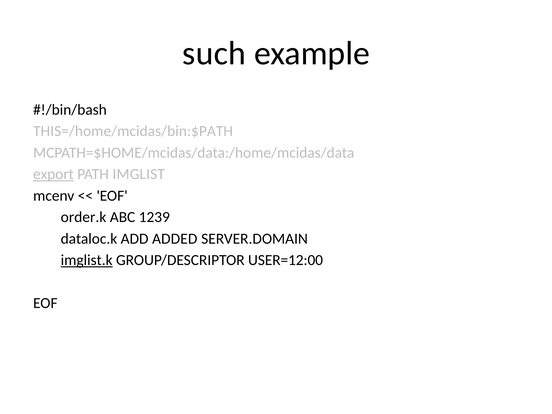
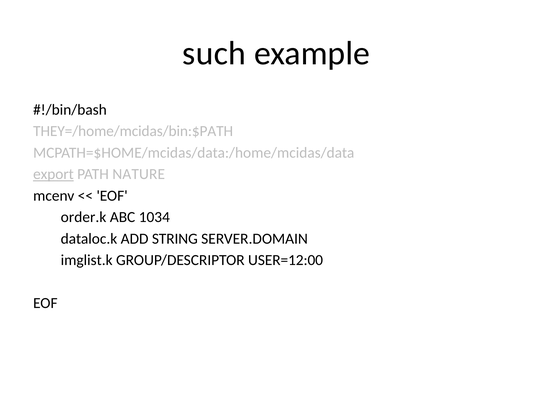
THIS=/home/mcidas/bin:$PATH: THIS=/home/mcidas/bin:$PATH -> THEY=/home/mcidas/bin:$PATH
IMGLIST: IMGLIST -> NATURE
1239: 1239 -> 1034
ADDED: ADDED -> STRING
imglist.k underline: present -> none
